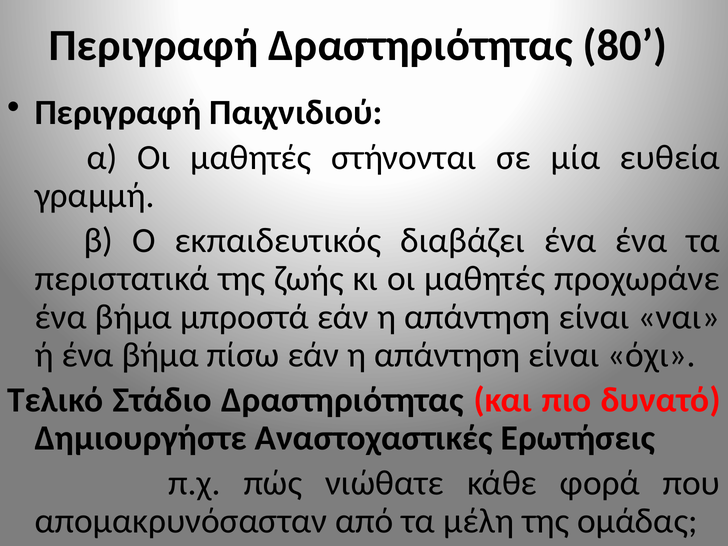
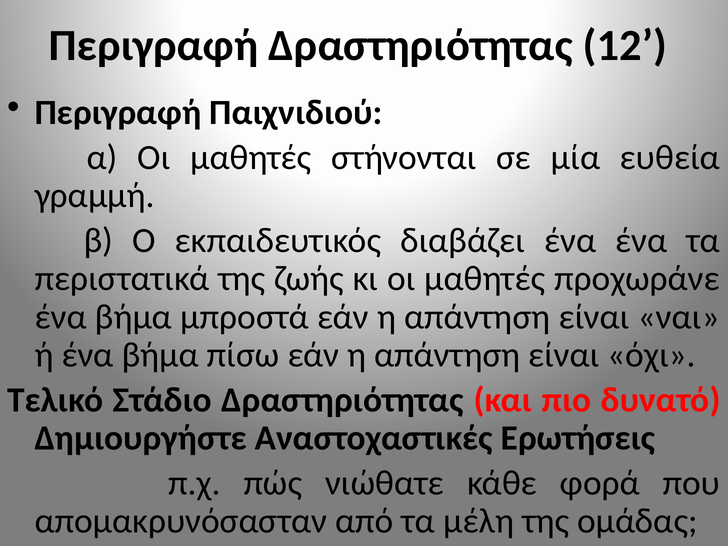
80: 80 -> 12
